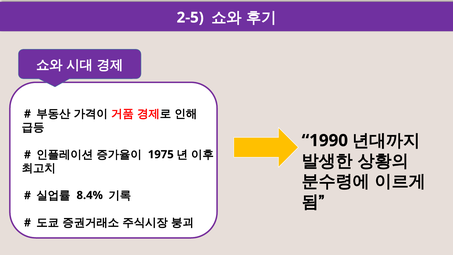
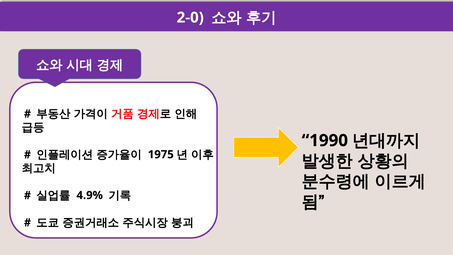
2-5: 2-5 -> 2-0
8.4%: 8.4% -> 4.9%
